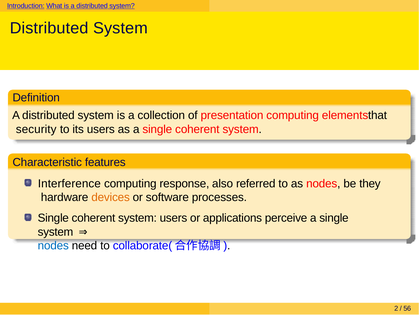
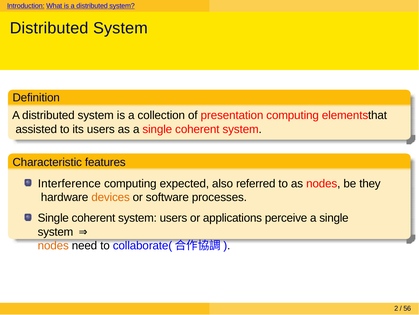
security: security -> assisted
response: response -> expected
nodes at (53, 245) colour: blue -> orange
